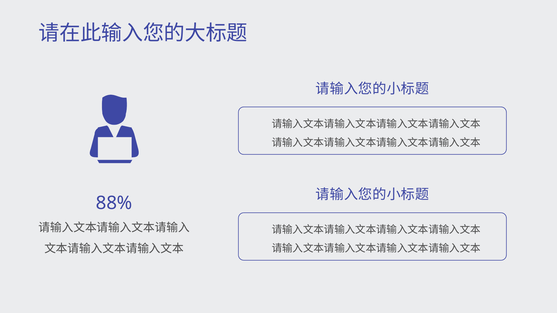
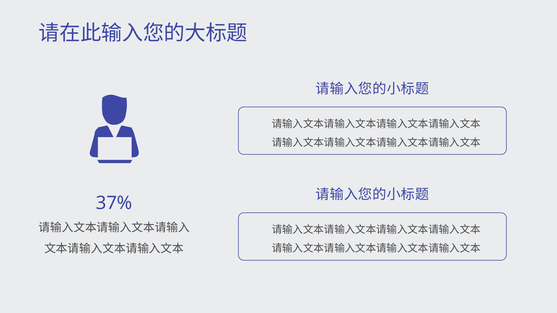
88%: 88% -> 37%
